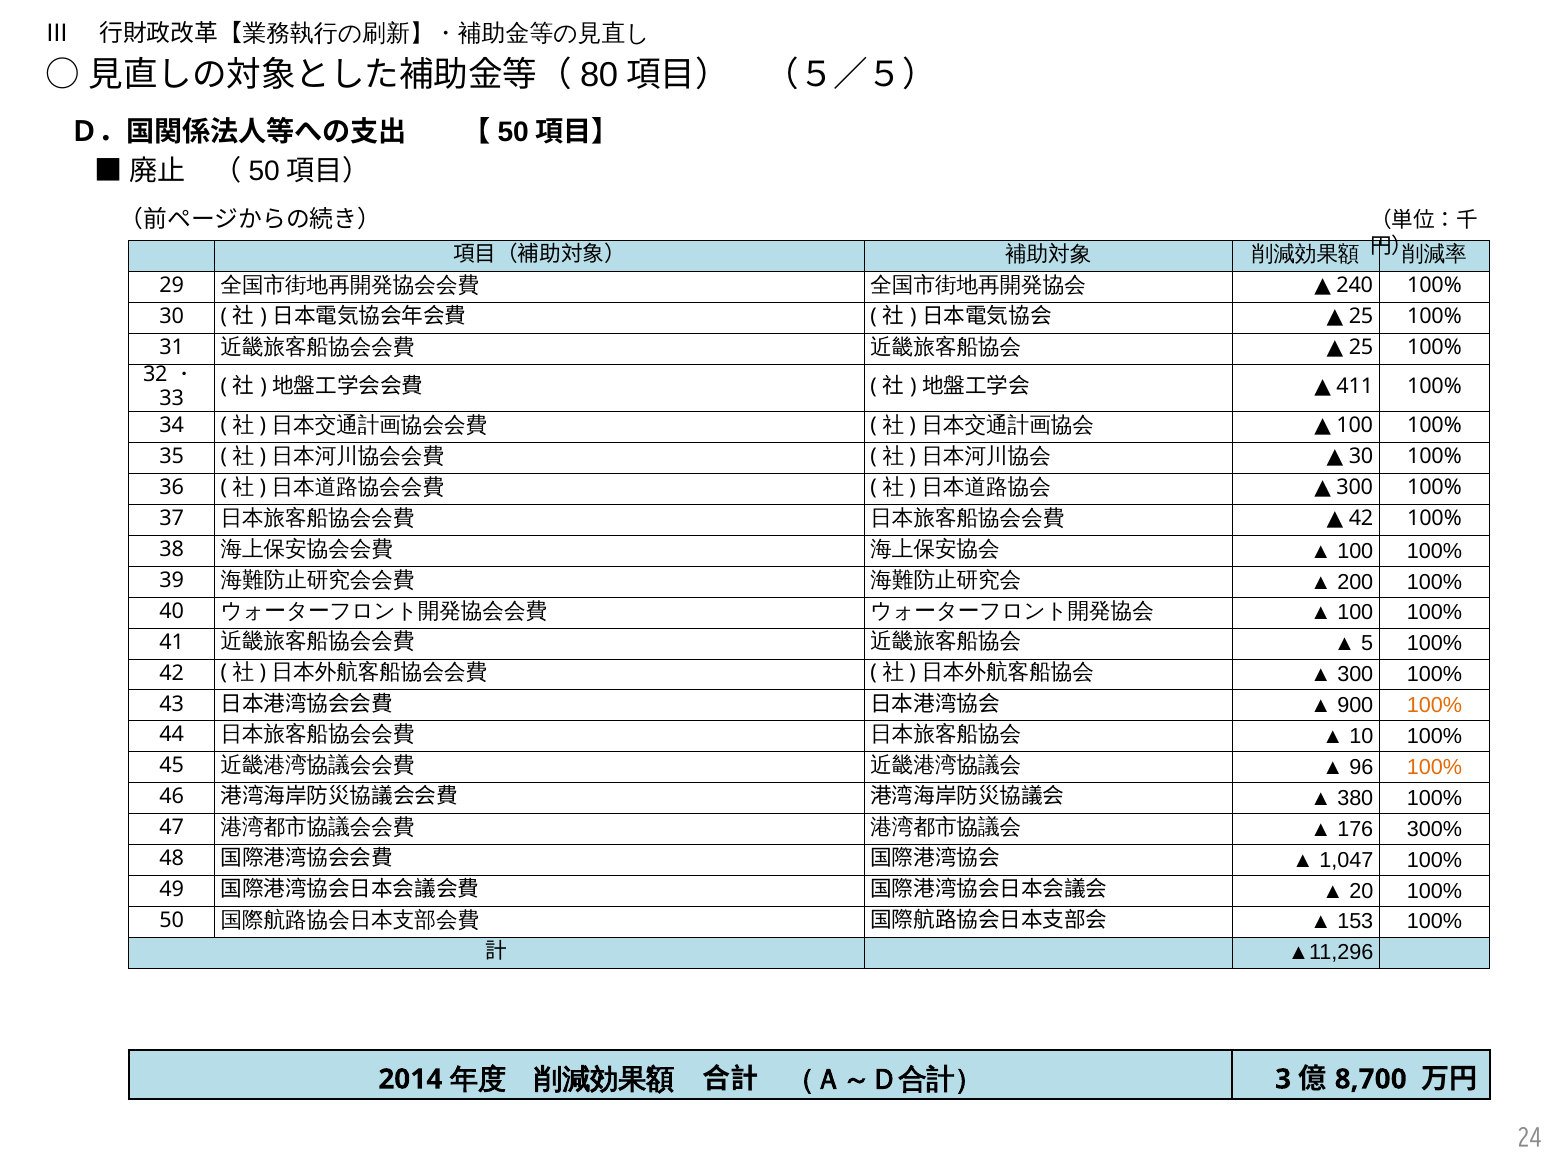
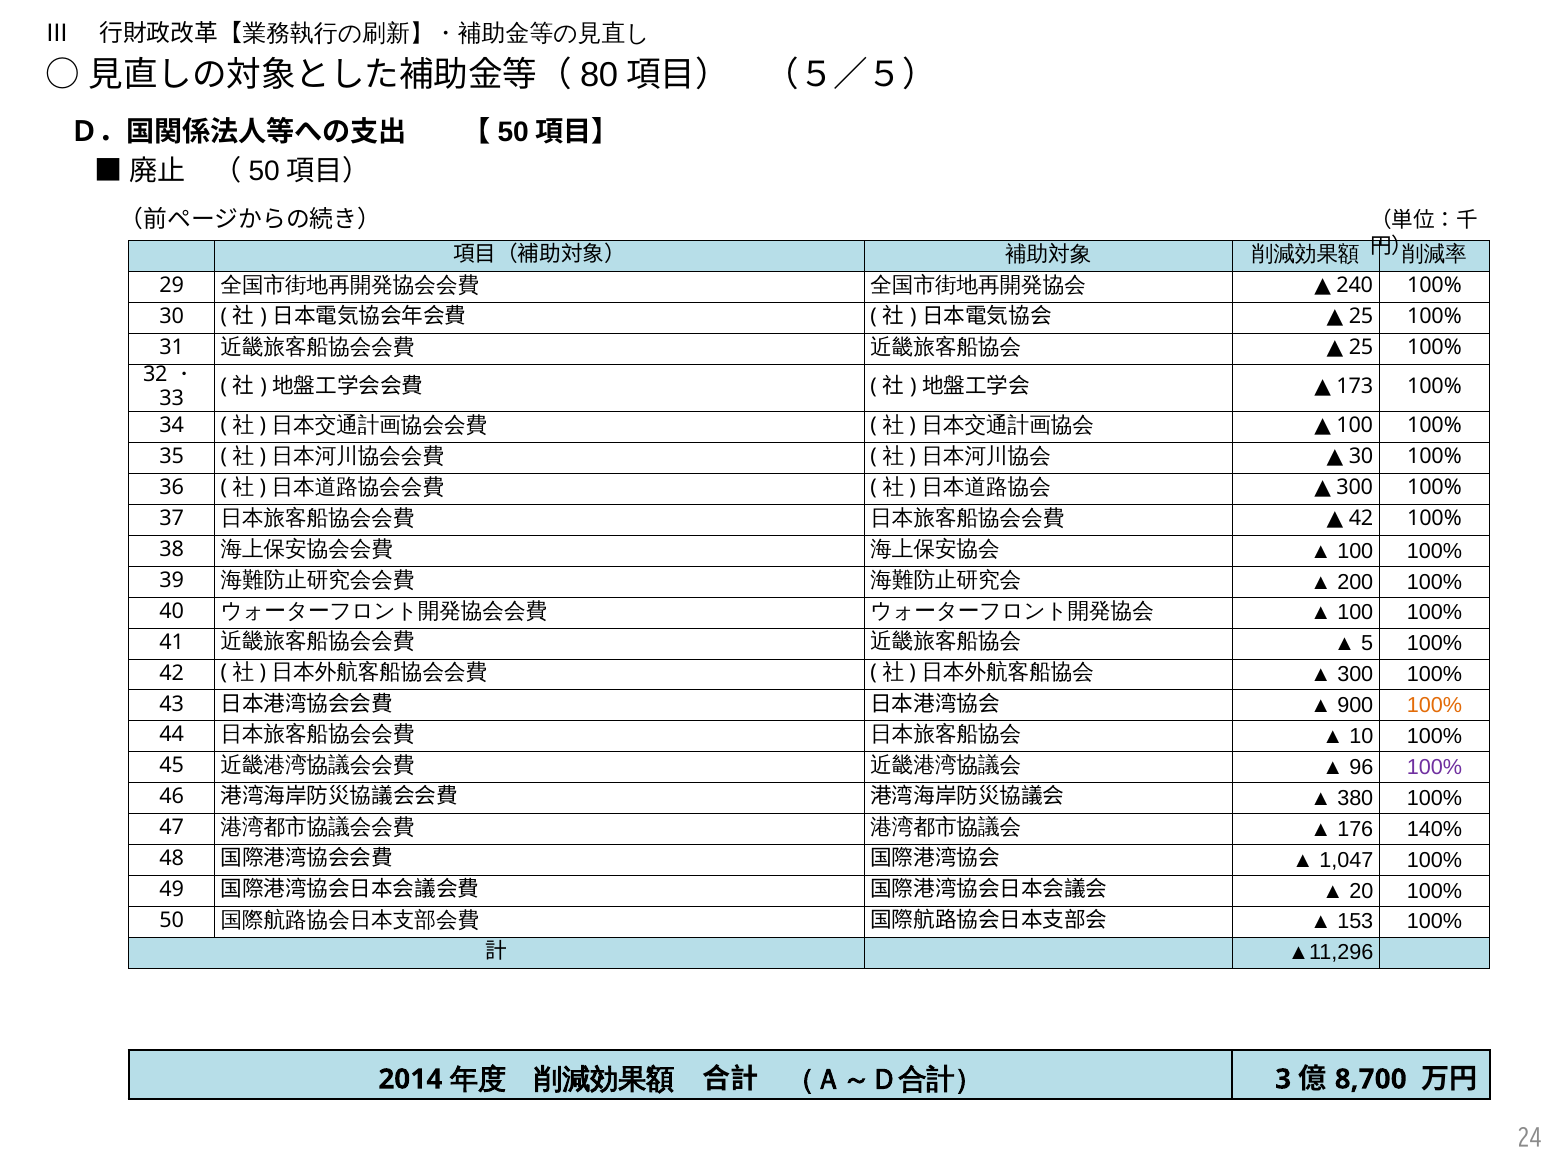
411: 411 -> 173
100% at (1435, 767) colour: orange -> purple
300%: 300% -> 140%
